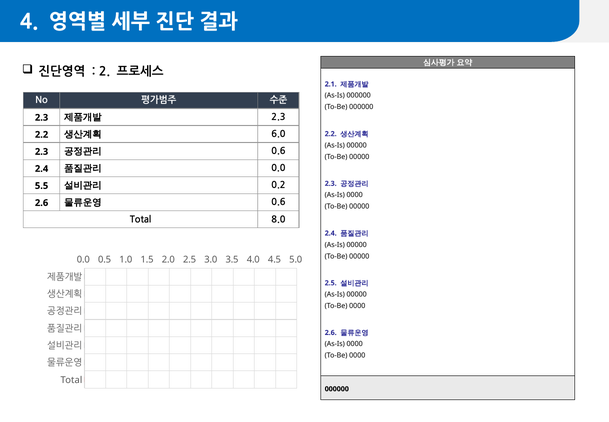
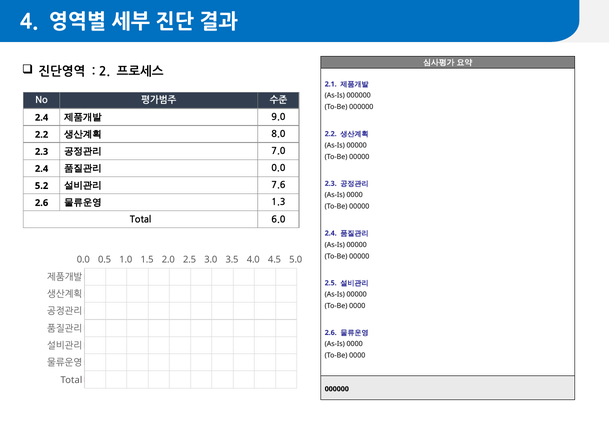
2.3 at (42, 117): 2.3 -> 2.4
2.3 at (278, 117): 2.3 -> 9.0
6.0: 6.0 -> 8.0
0.6 at (278, 151): 0.6 -> 7.0
5.5: 5.5 -> 5.2
0.2: 0.2 -> 7.6
0.6 at (278, 202): 0.6 -> 1.3
8.0: 8.0 -> 6.0
